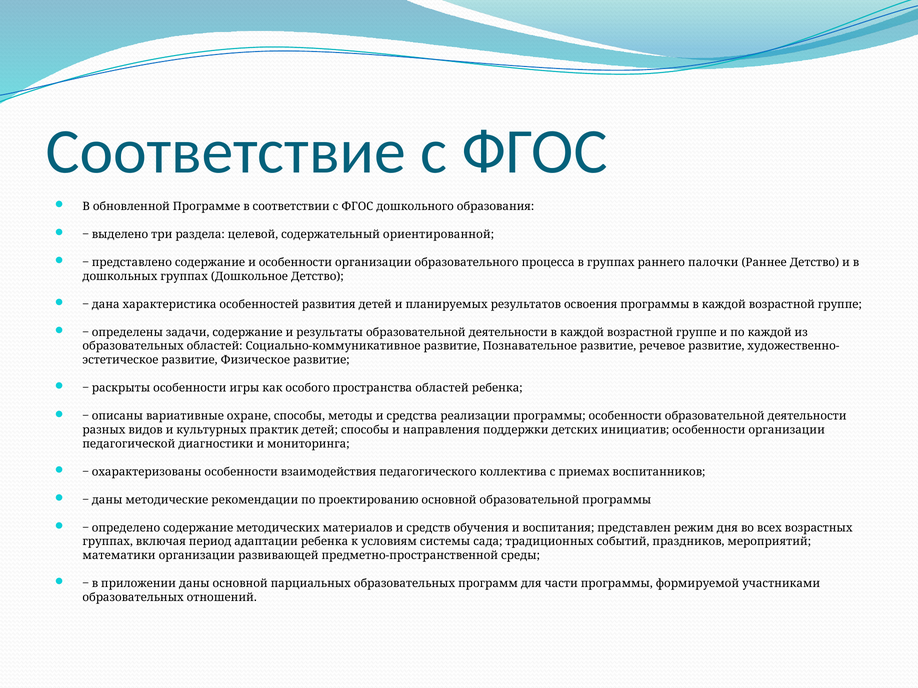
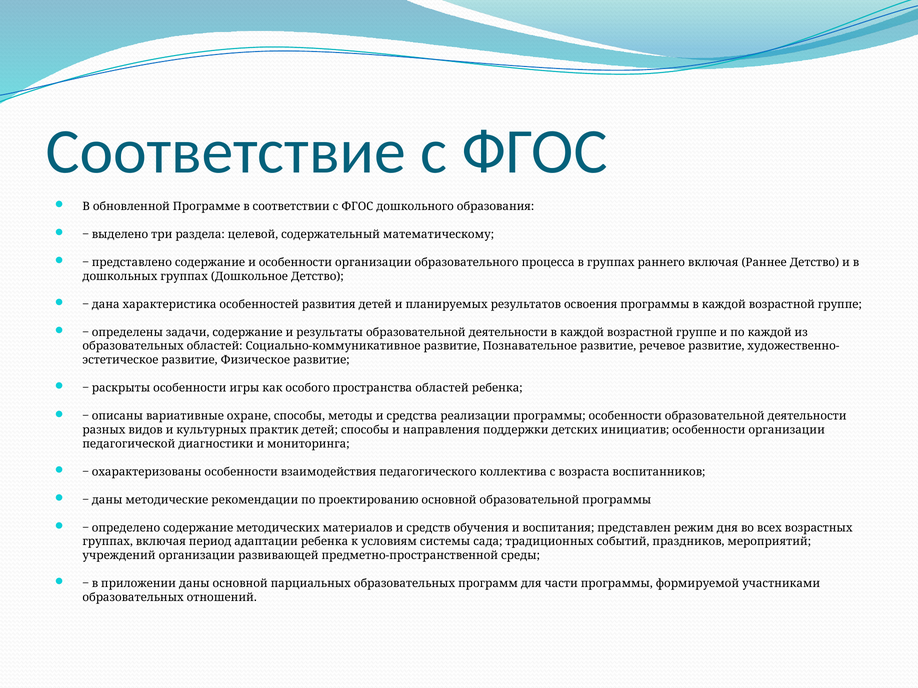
ориентированной: ориентированной -> математическому
раннего палочки: палочки -> включая
приемах: приемах -> возраста
математики: математики -> учреждений
